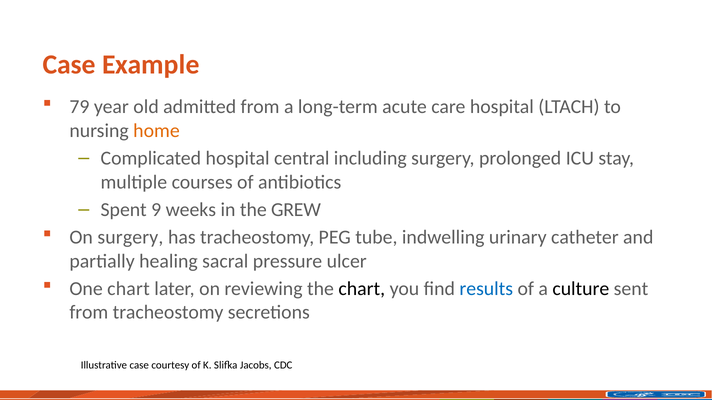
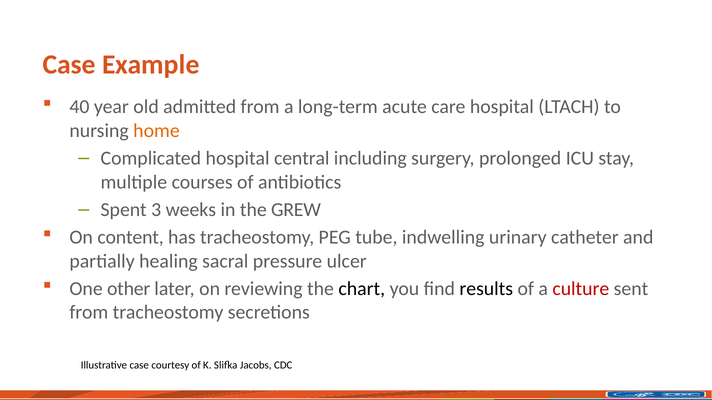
79: 79 -> 40
9: 9 -> 3
On surgery: surgery -> content
One chart: chart -> other
results colour: blue -> black
culture colour: black -> red
